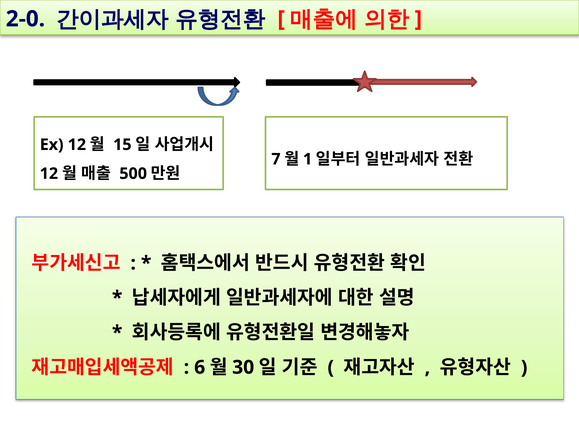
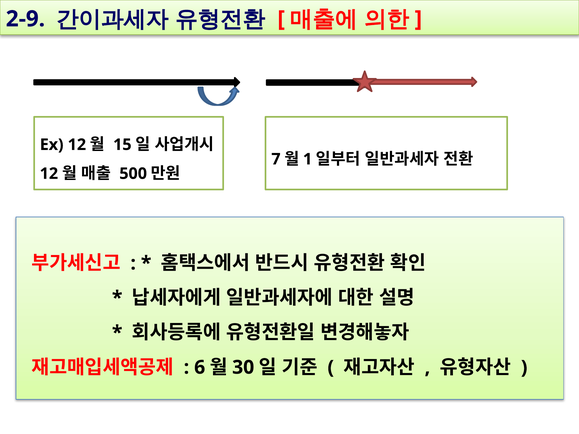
2-0: 2-0 -> 2-9
